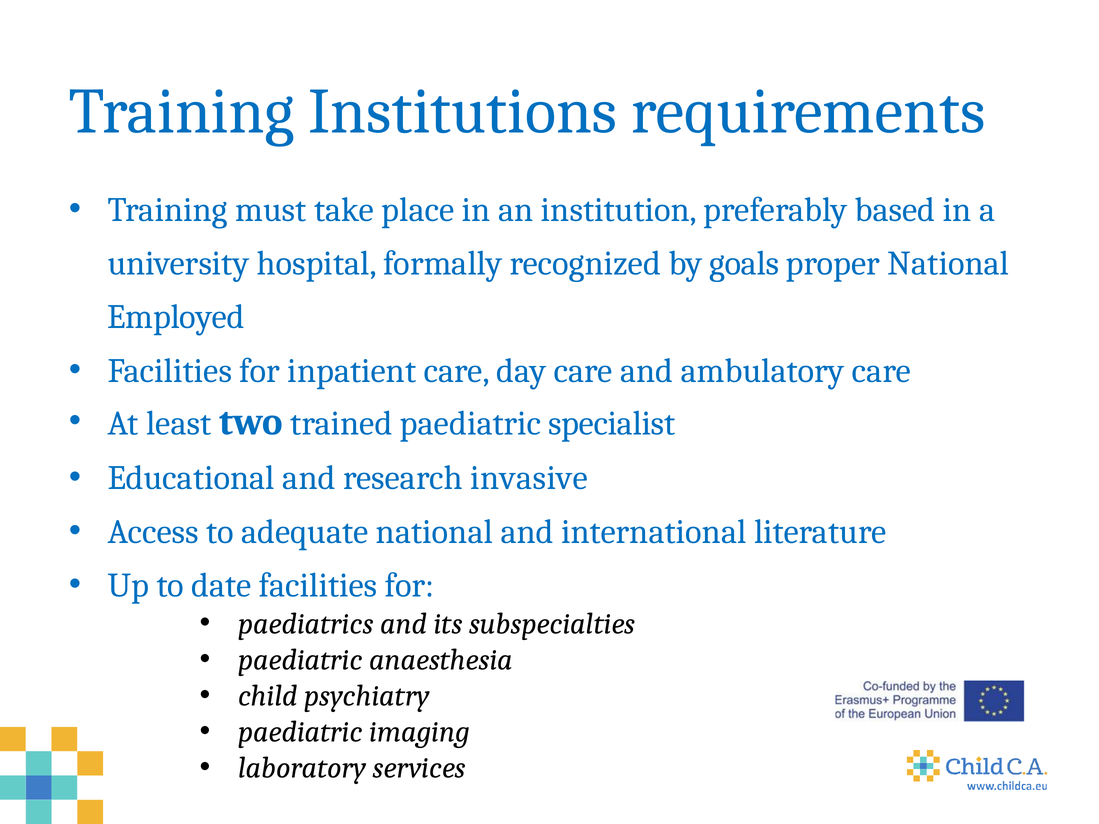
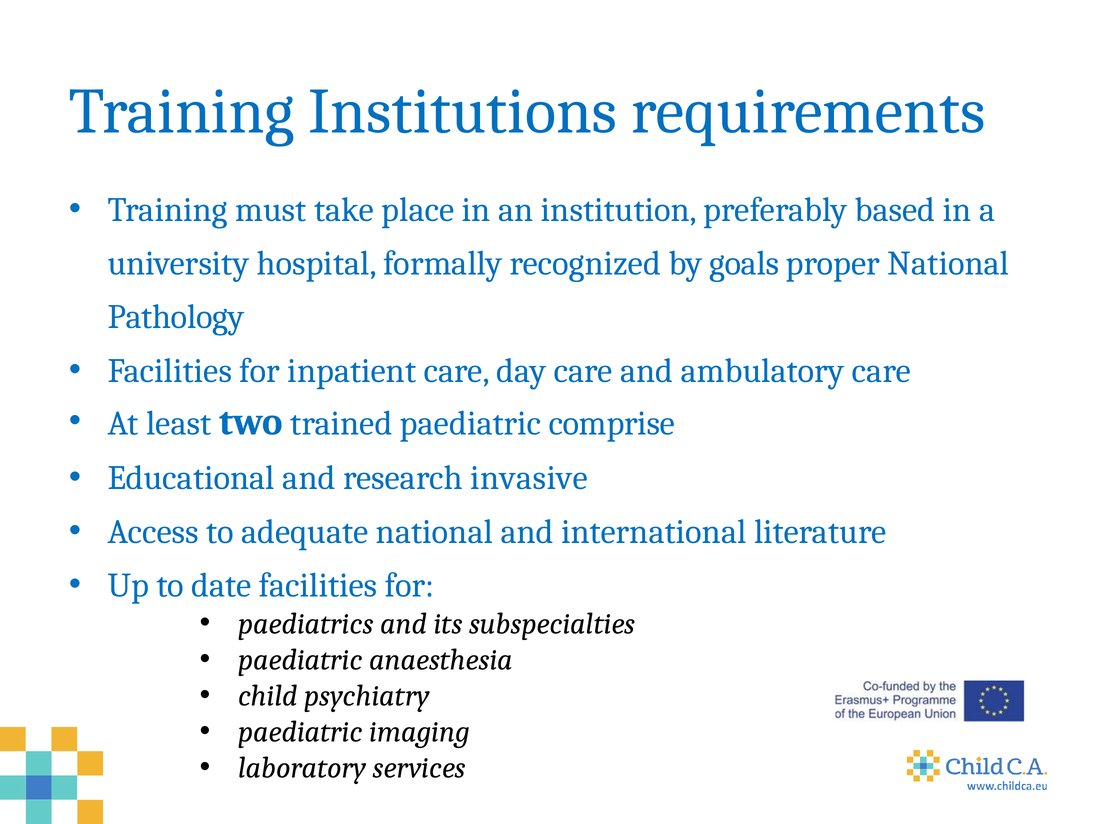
Employed: Employed -> Pathology
specialist: specialist -> comprise
